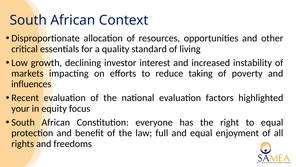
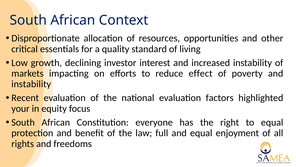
taking: taking -> effect
influences at (31, 84): influences -> instability
